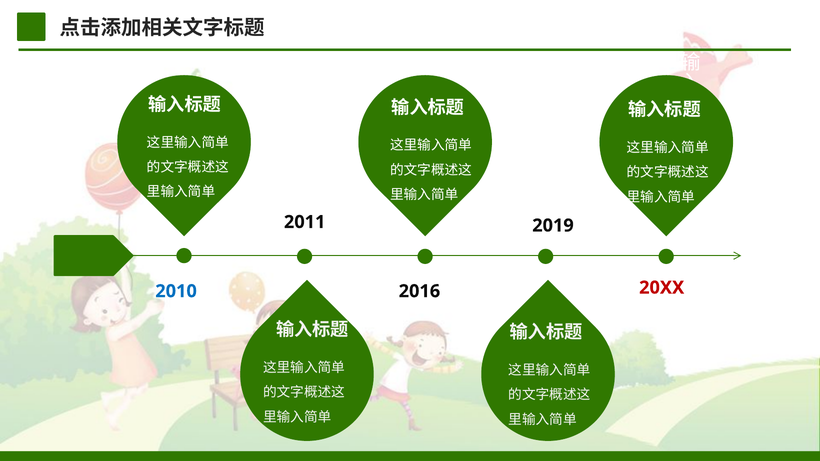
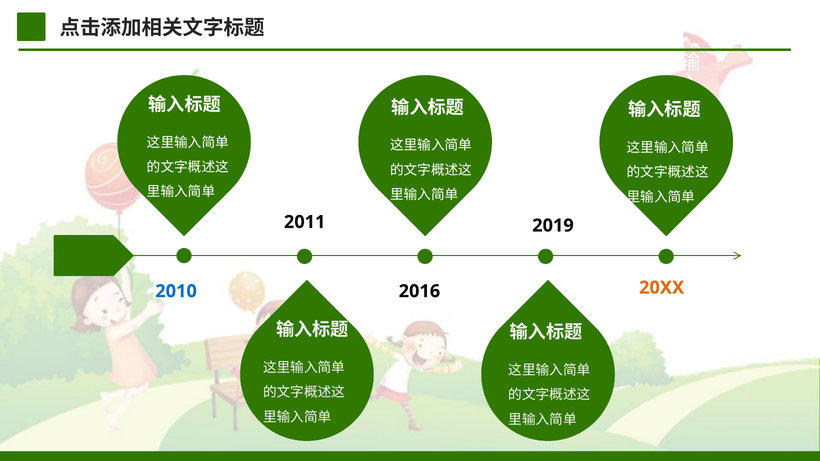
20XX colour: red -> orange
